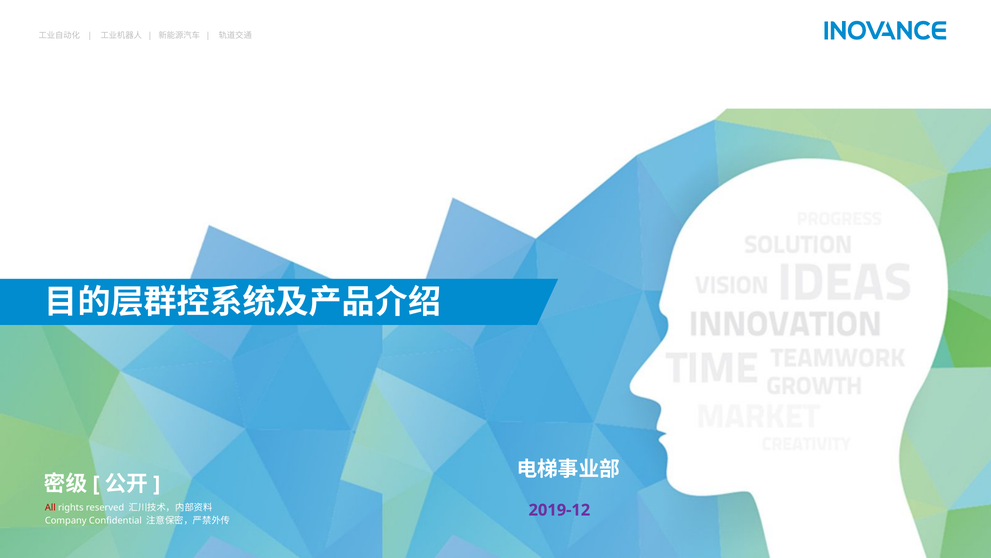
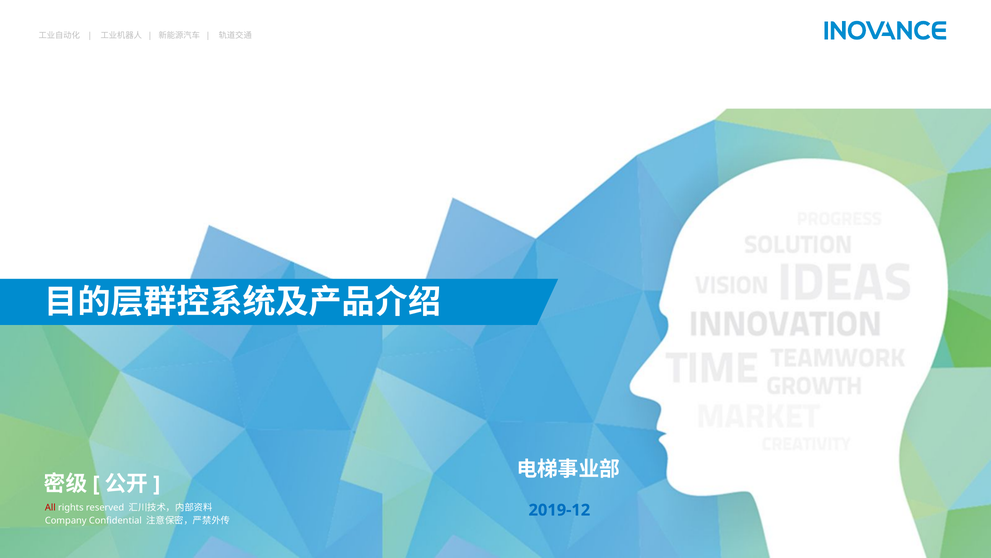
2019-12 colour: purple -> blue
